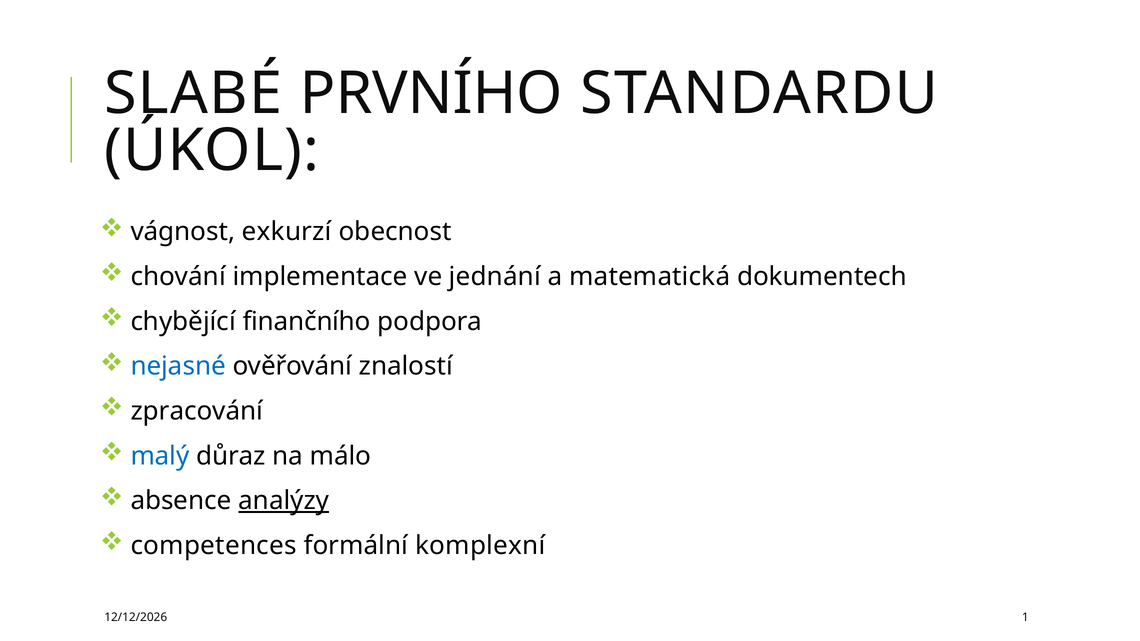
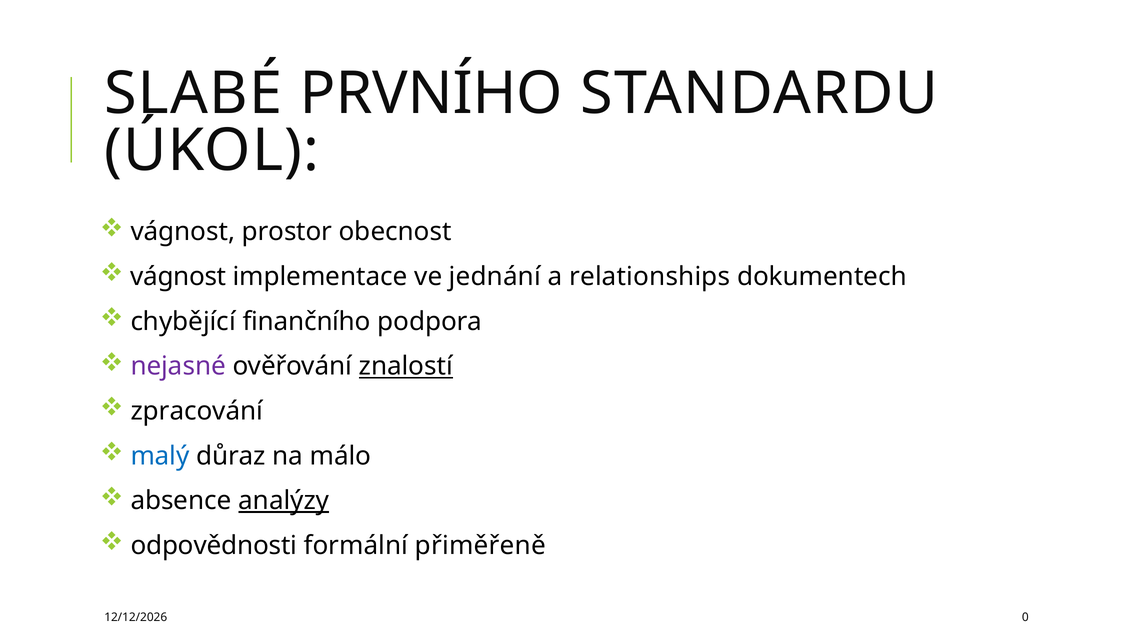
exkurzí: exkurzí -> prostor
chování at (178, 277): chování -> vágnost
matematická: matematická -> relationships
nejasné colour: blue -> purple
znalostí underline: none -> present
competences: competences -> odpovědnosti
komplexní: komplexní -> přiměřeně
1: 1 -> 0
